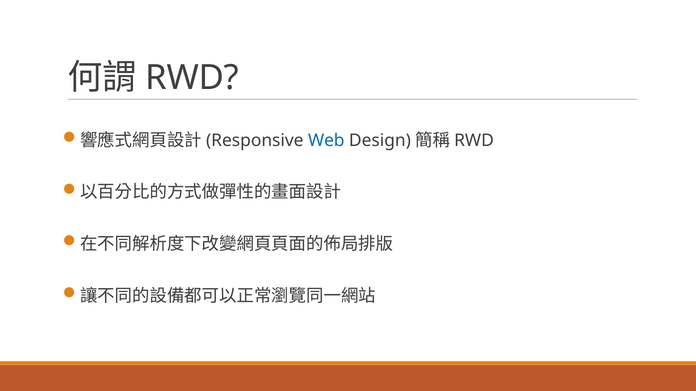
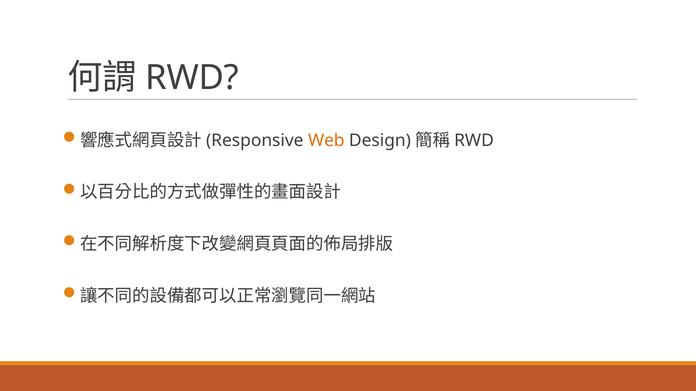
Web colour: blue -> orange
